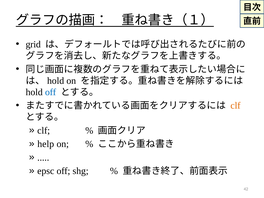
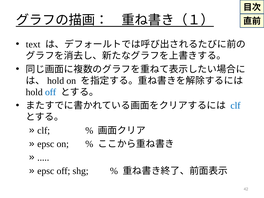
grid: grid -> text
clf at (235, 106) colour: orange -> blue
help at (46, 144): help -> epsc
